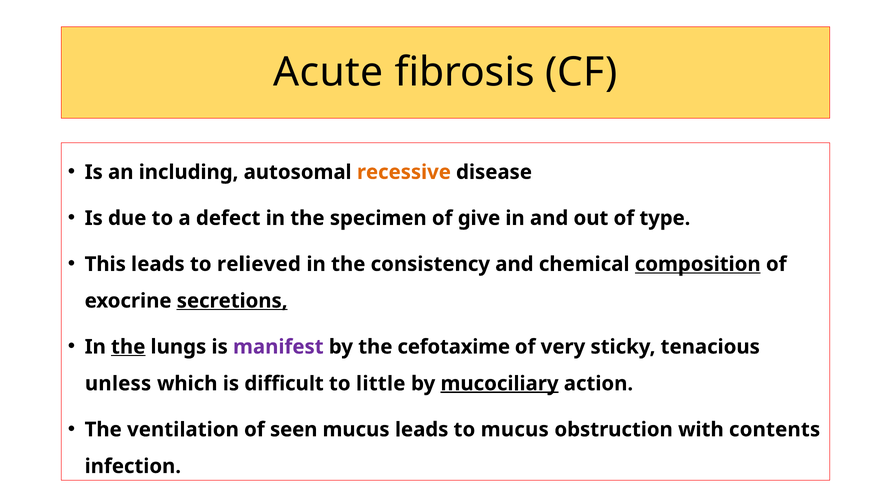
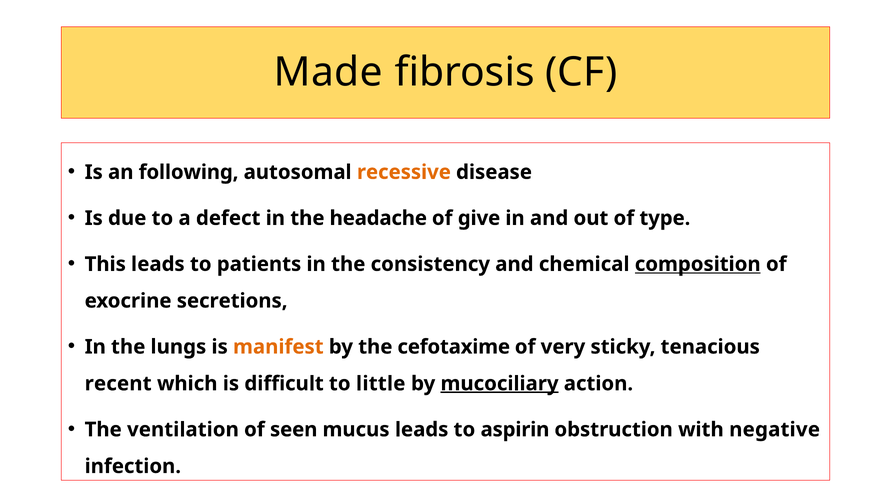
Acute: Acute -> Made
including: including -> following
specimen: specimen -> headache
relieved: relieved -> patients
secretions underline: present -> none
the at (128, 347) underline: present -> none
manifest colour: purple -> orange
unless: unless -> recent
to mucus: mucus -> aspirin
contents: contents -> negative
